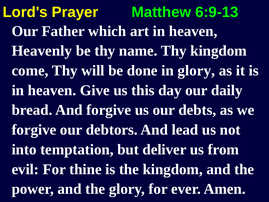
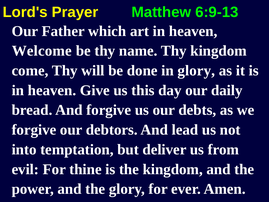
Heavenly: Heavenly -> Welcome
